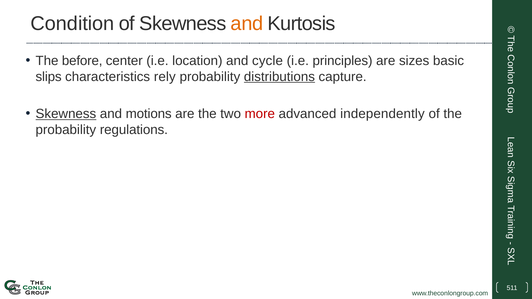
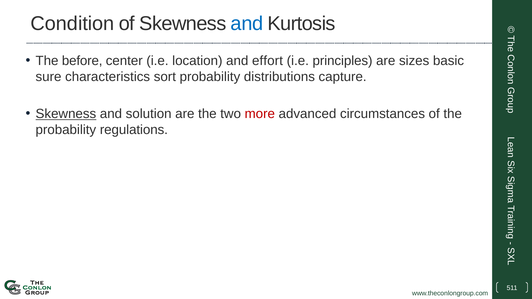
and at (247, 24) colour: orange -> blue
cycle: cycle -> effort
slips: slips -> sure
rely: rely -> sort
distributions underline: present -> none
motions: motions -> solution
independently: independently -> circumstances
